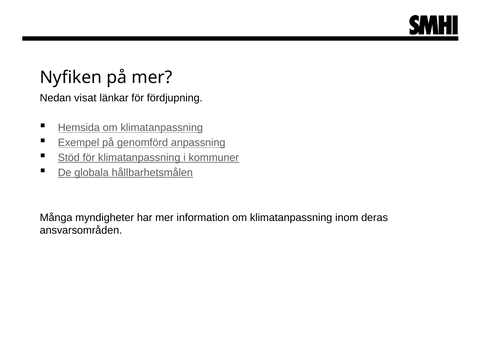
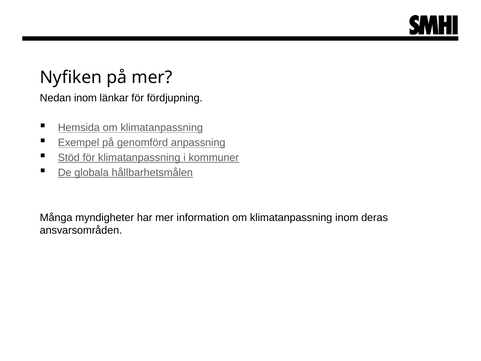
Nedan visat: visat -> inom
